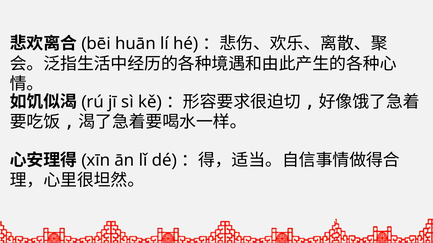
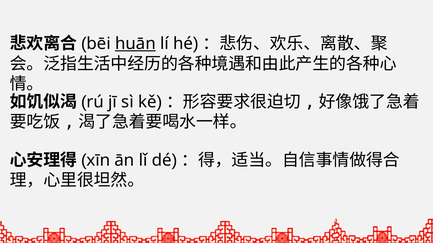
huān underline: none -> present
